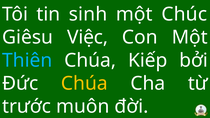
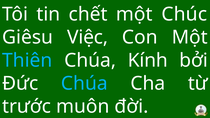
sinh: sinh -> chết
Kiếp: Kiếp -> Kính
Chúa at (84, 84) colour: yellow -> light blue
